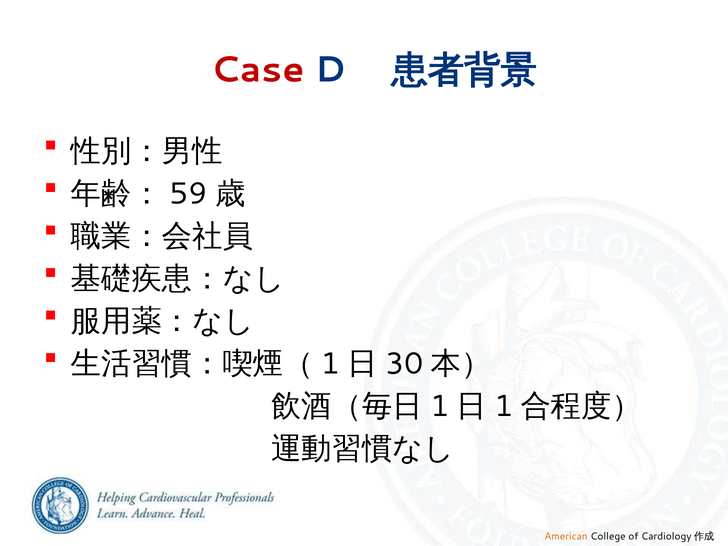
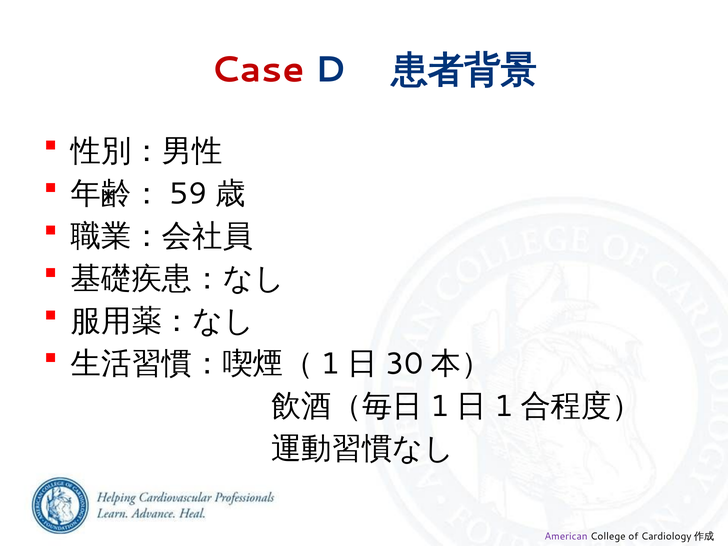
American colour: orange -> purple
